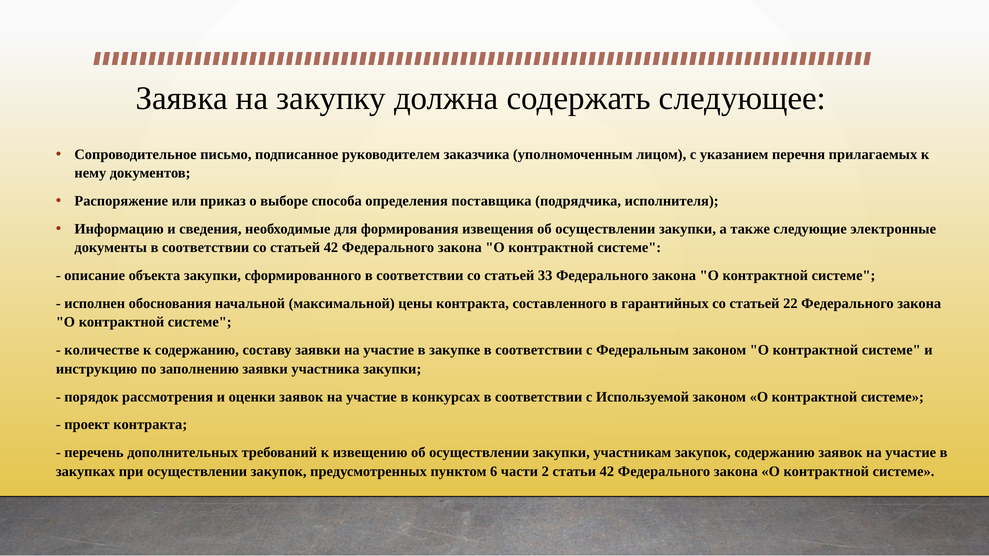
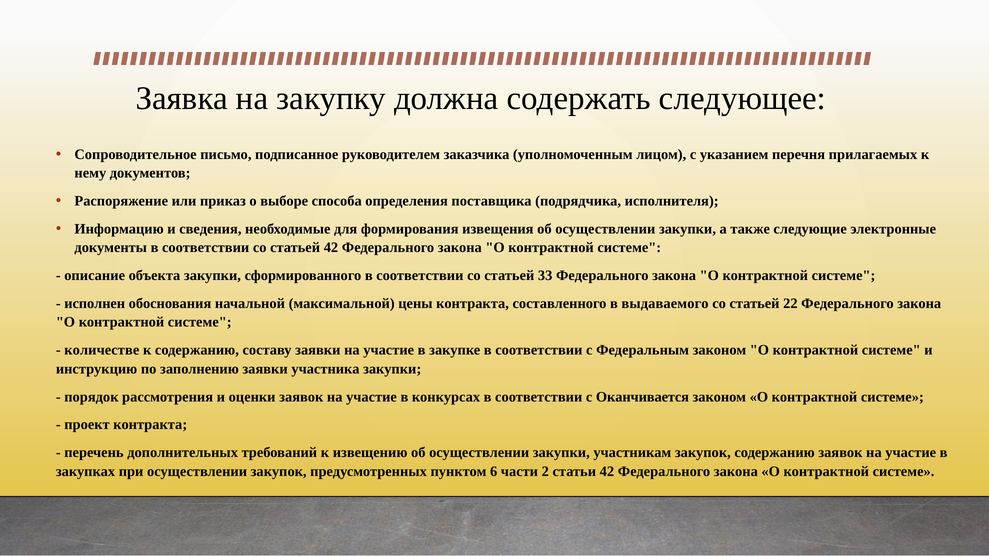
гарантийных: гарантийных -> выдаваемого
Используемой: Используемой -> Оканчивается
